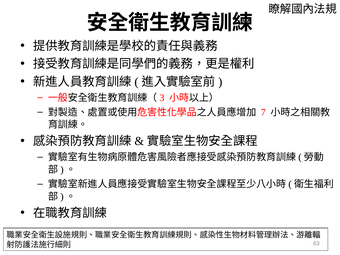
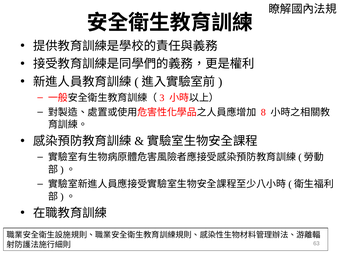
7: 7 -> 8
